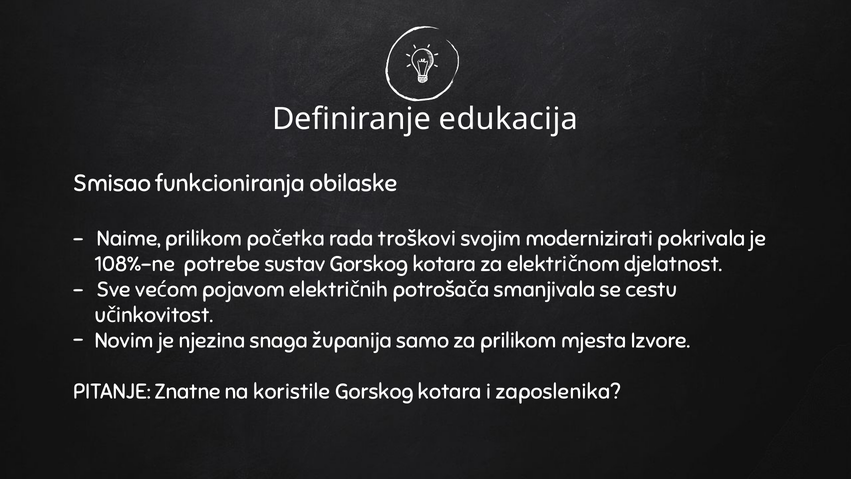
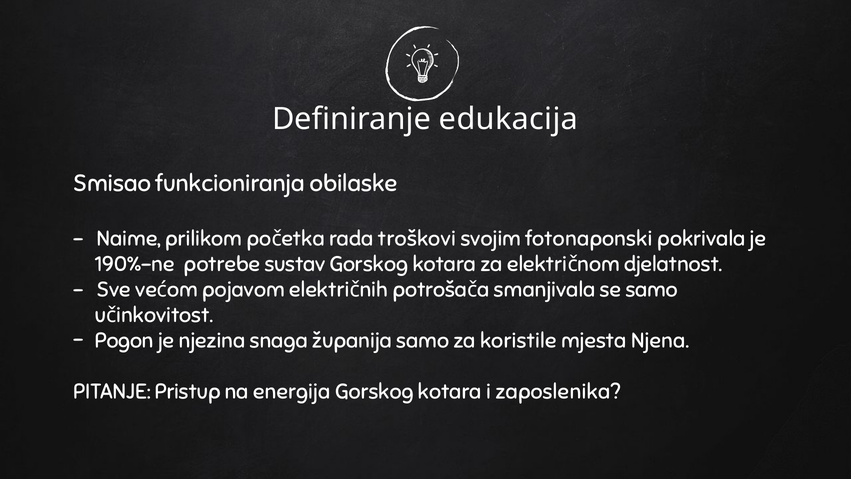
modernizirati: modernizirati -> fotonaponski
108%-ne: 108%-ne -> 190%-ne
se cestu: cestu -> samo
Novim: Novim -> Pogon
za prilikom: prilikom -> koristile
Izvore: Izvore -> Njena
Znatne: Znatne -> Pristup
koristile: koristile -> energija
